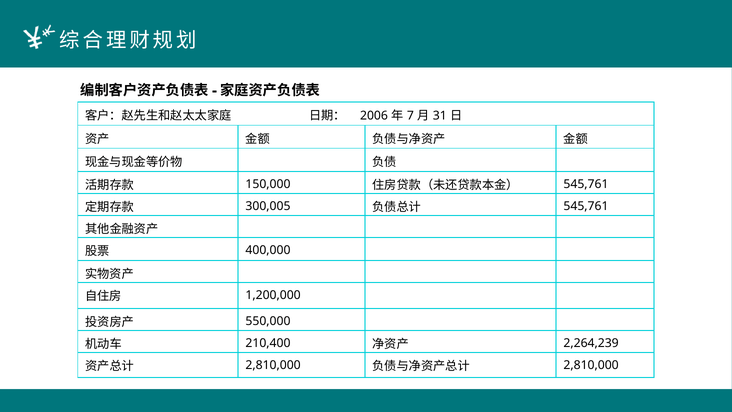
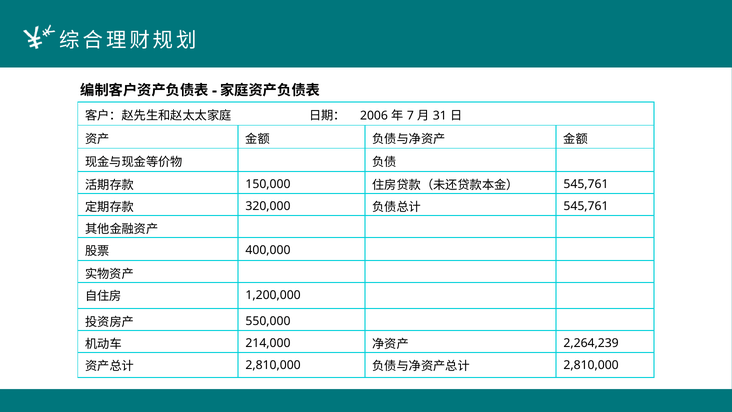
300,005: 300,005 -> 320,000
210,400: 210,400 -> 214,000
